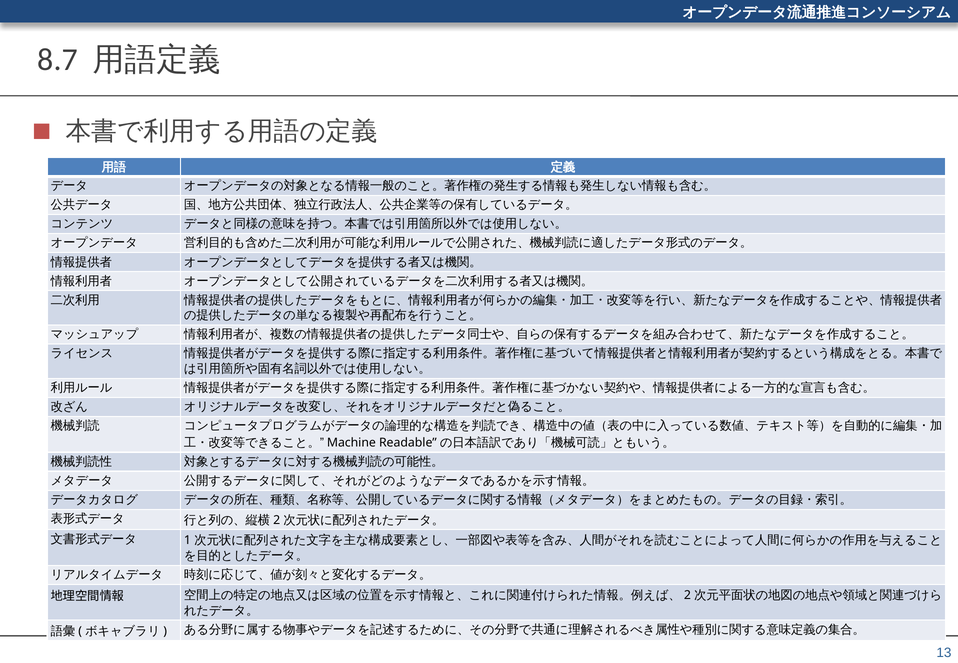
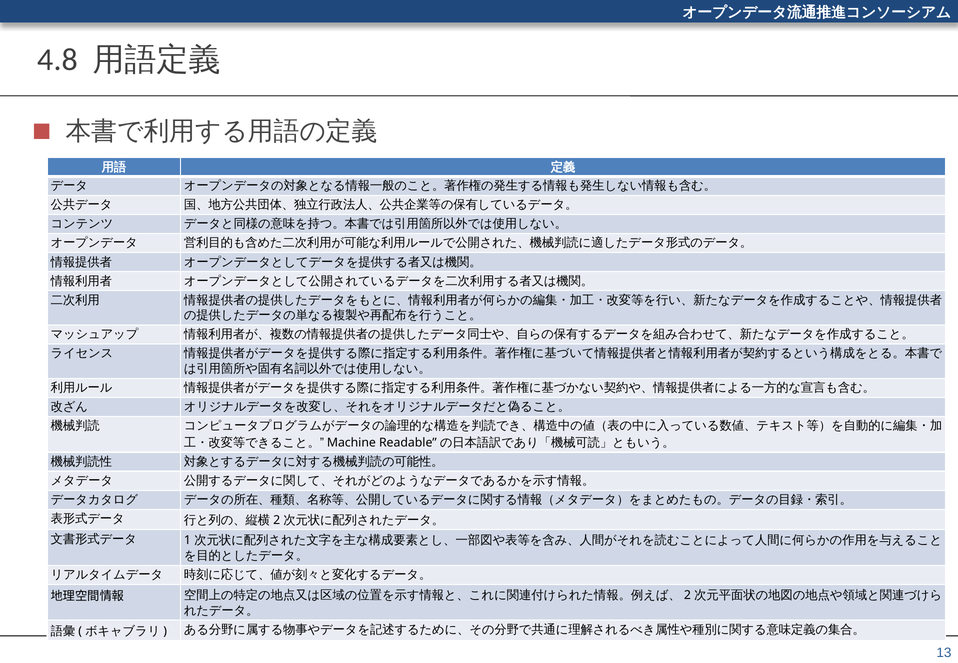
8.7: 8.7 -> 4.8
